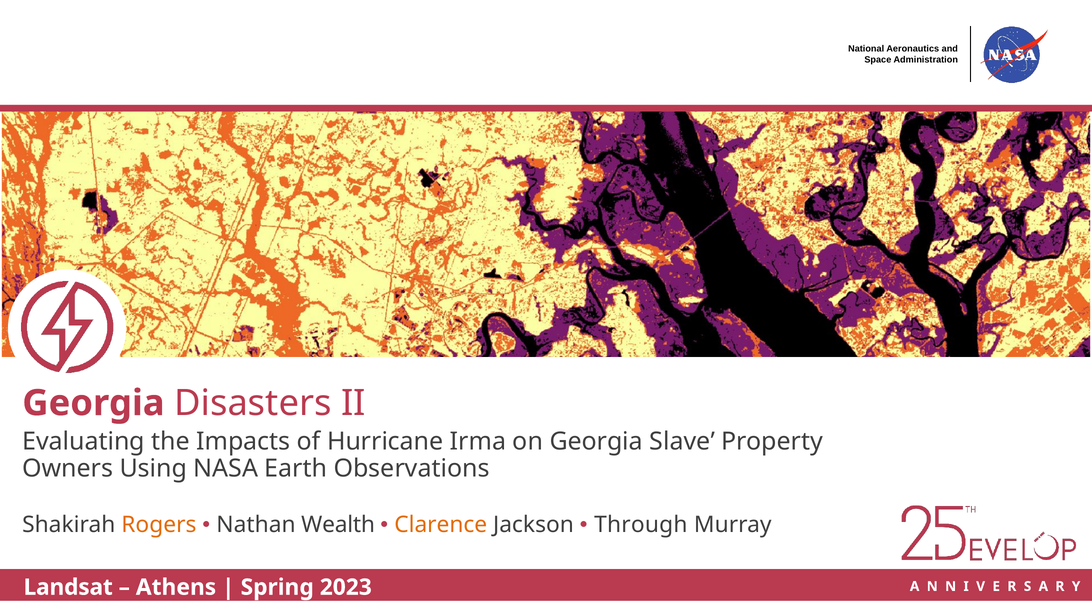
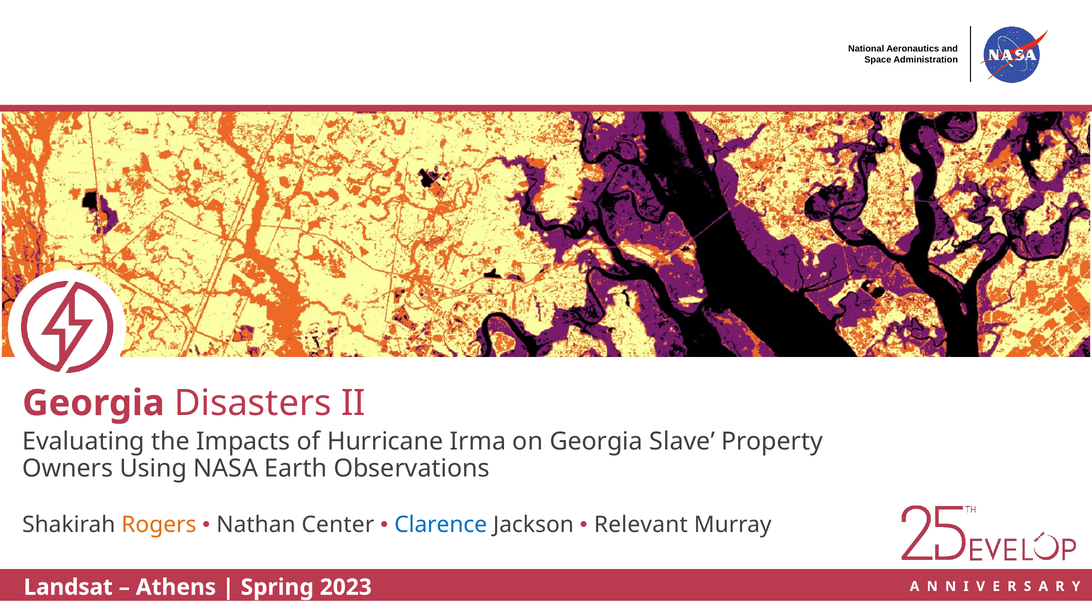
Wealth: Wealth -> Center
Clarence colour: orange -> blue
Through: Through -> Relevant
